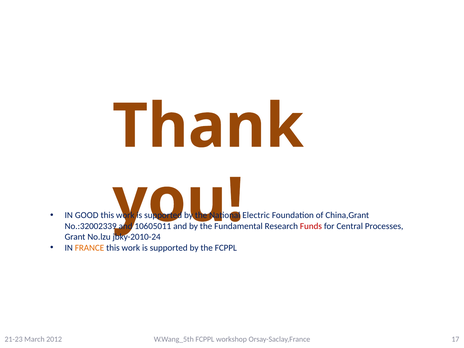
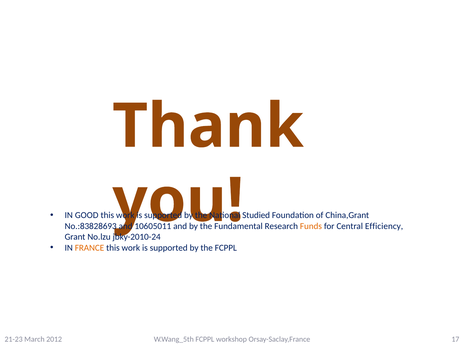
Electric: Electric -> Studied
No.:32002339: No.:32002339 -> No.:83828693
Funds colour: red -> orange
Processes: Processes -> Efficiency
